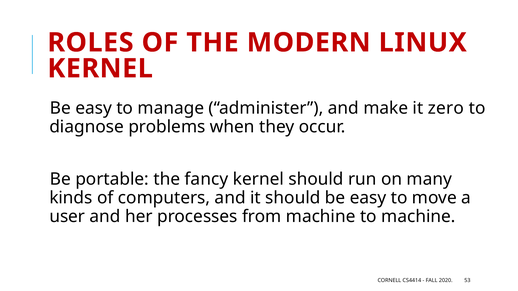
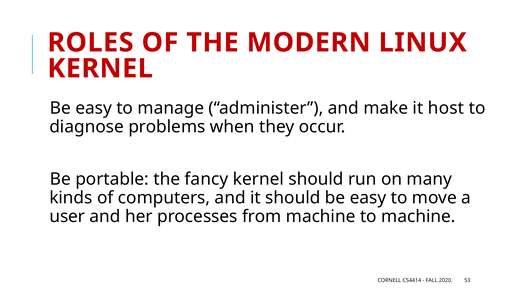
zero: zero -> host
